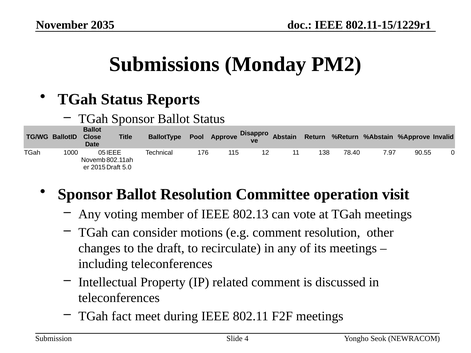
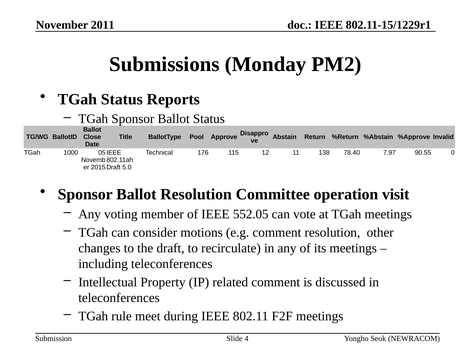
2035: 2035 -> 2011
802.13: 802.13 -> 552.05
fact: fact -> rule
